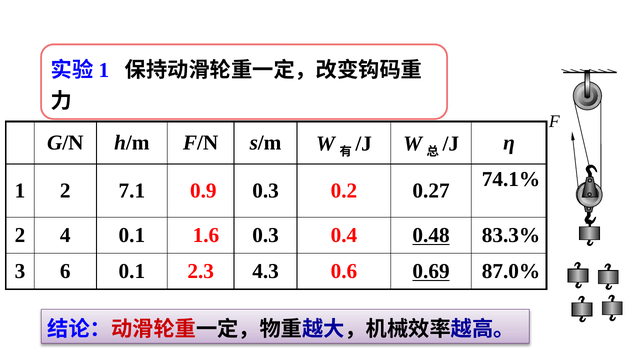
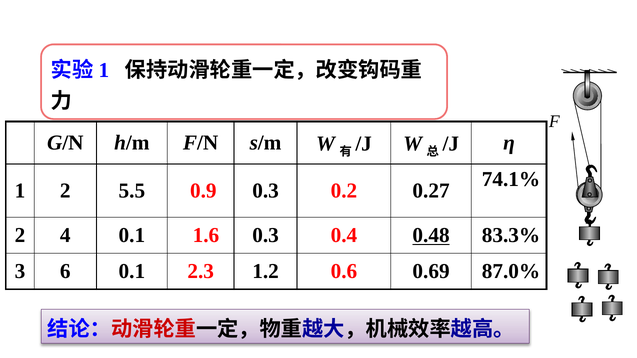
7.1: 7.1 -> 5.5
4.3: 4.3 -> 1.2
0.69 underline: present -> none
